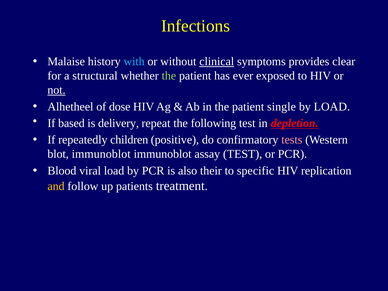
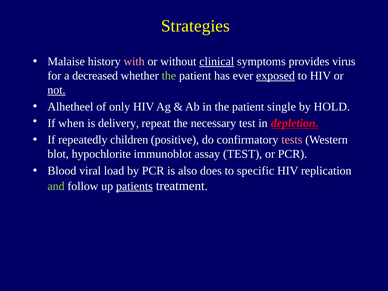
Infections: Infections -> Strategies
with colour: light blue -> pink
clear: clear -> virus
structural: structural -> decreased
exposed underline: none -> present
dose: dose -> only
by LOAD: LOAD -> HOLD
based: based -> when
following: following -> necessary
blot immunoblot: immunoblot -> hypochlorite
their: their -> does
and colour: yellow -> light green
patients underline: none -> present
